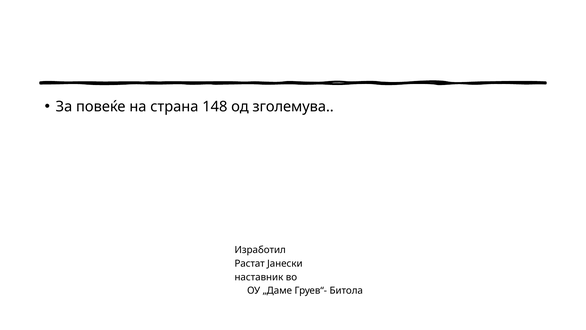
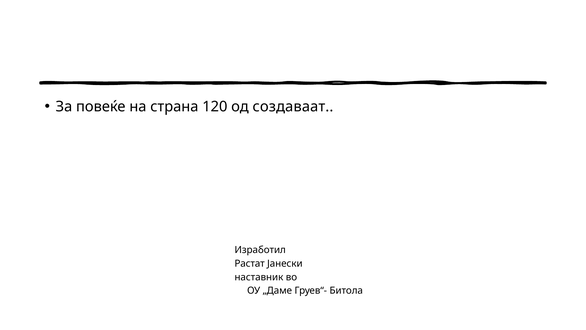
148: 148 -> 120
зголемува: зголемува -> создаваат
